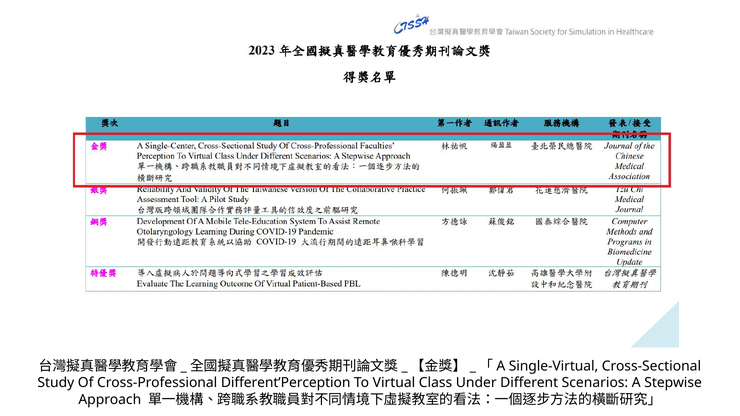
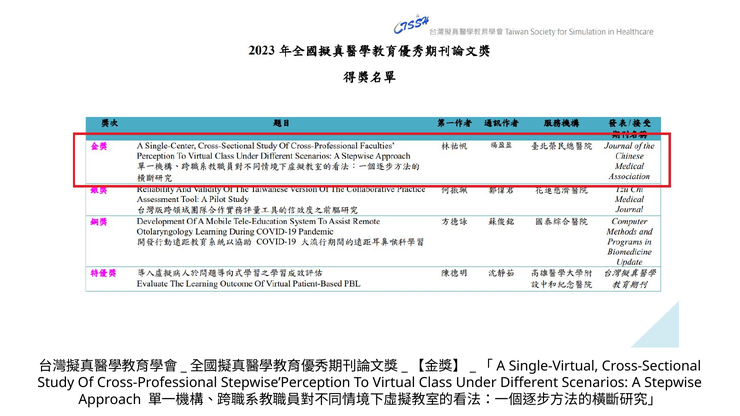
Different’Perception: Different’Perception -> Stepwise’Perception
